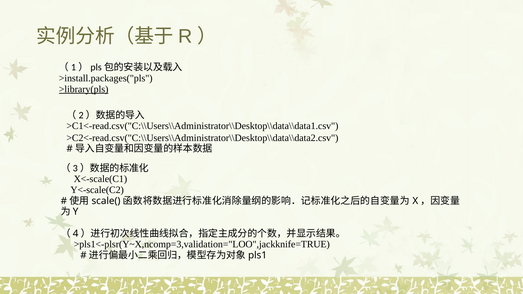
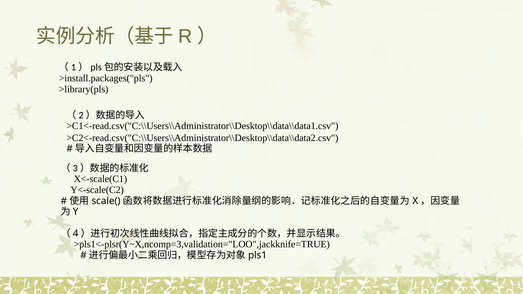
>library(pls underline: present -> none
